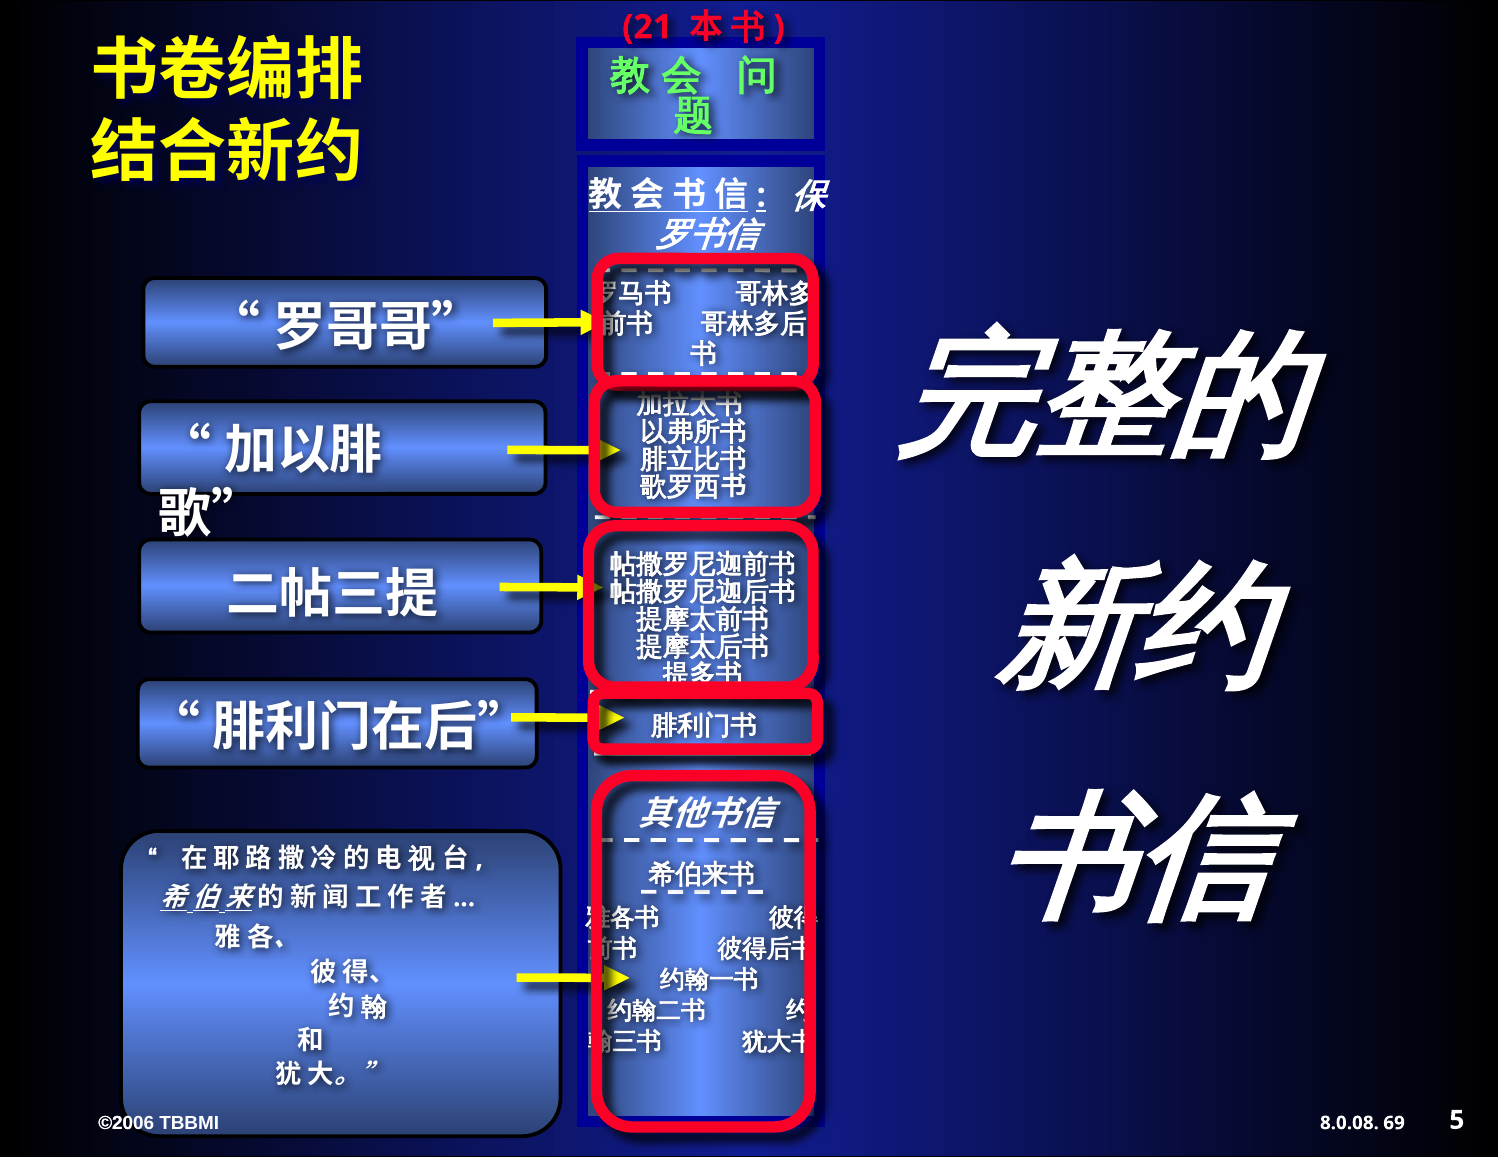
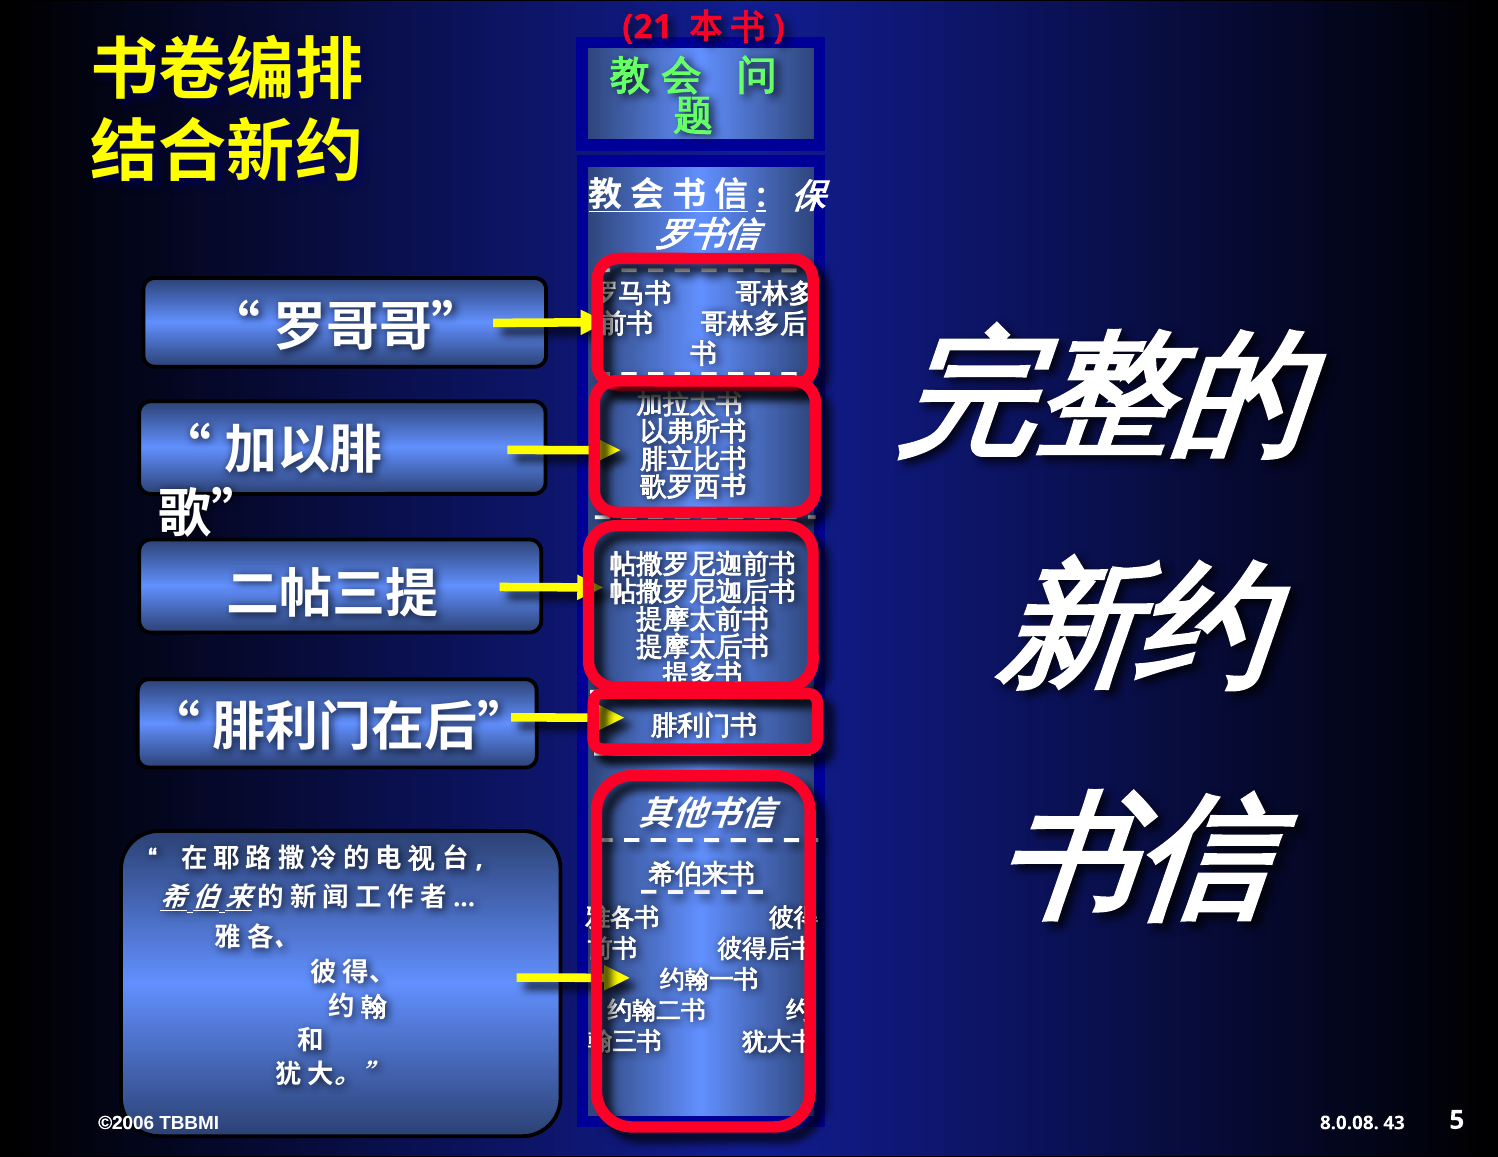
69: 69 -> 43
